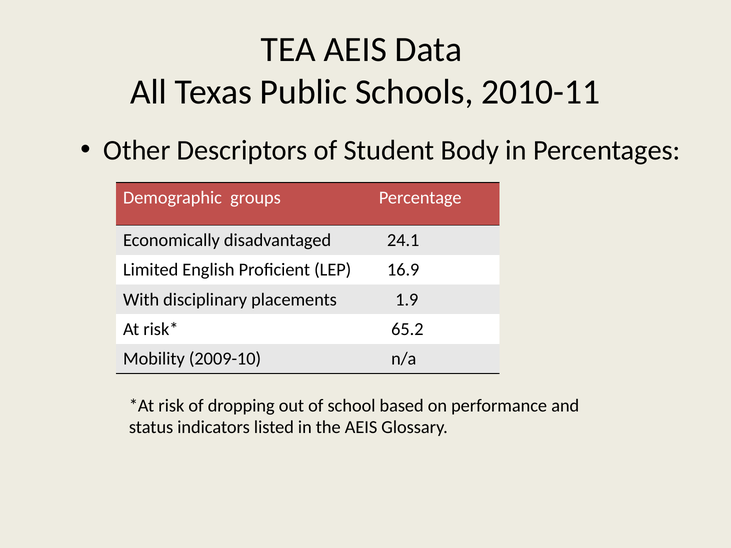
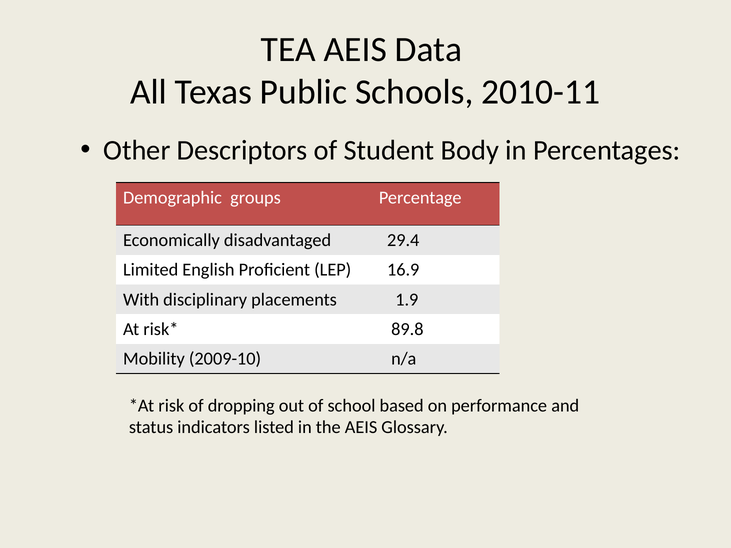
24.1: 24.1 -> 29.4
65.2: 65.2 -> 89.8
